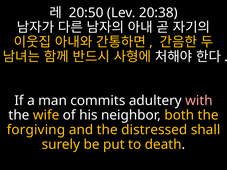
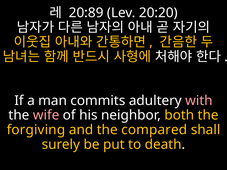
20:50: 20:50 -> 20:89
20:38: 20:38 -> 20:20
wife colour: yellow -> pink
distressed: distressed -> compared
